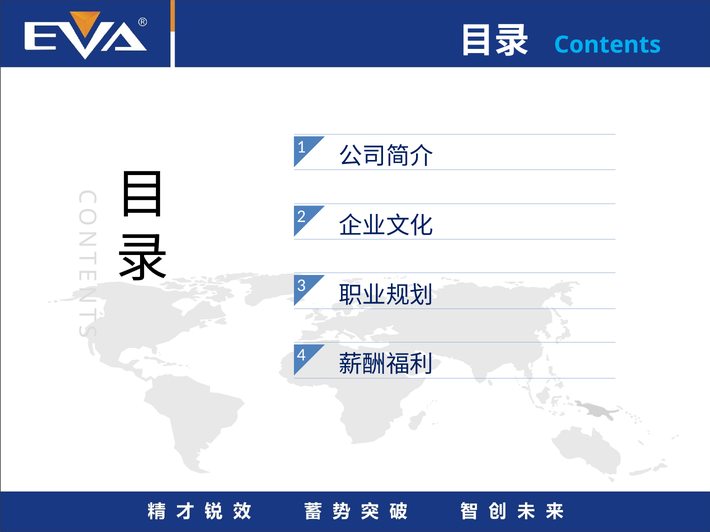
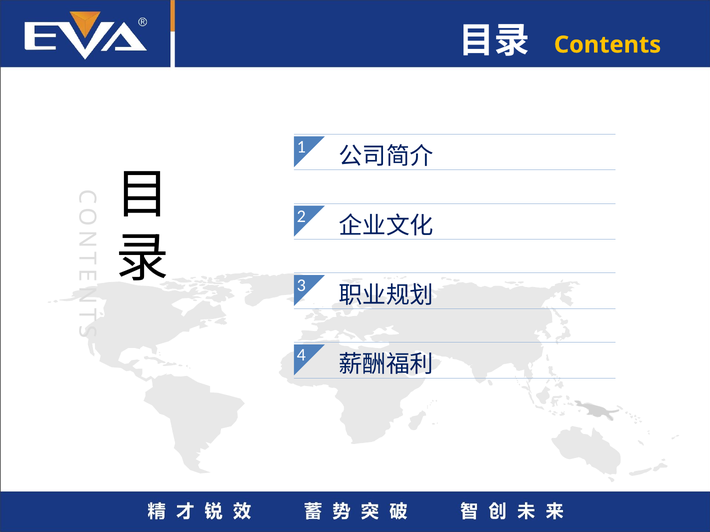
Contents colour: light blue -> yellow
